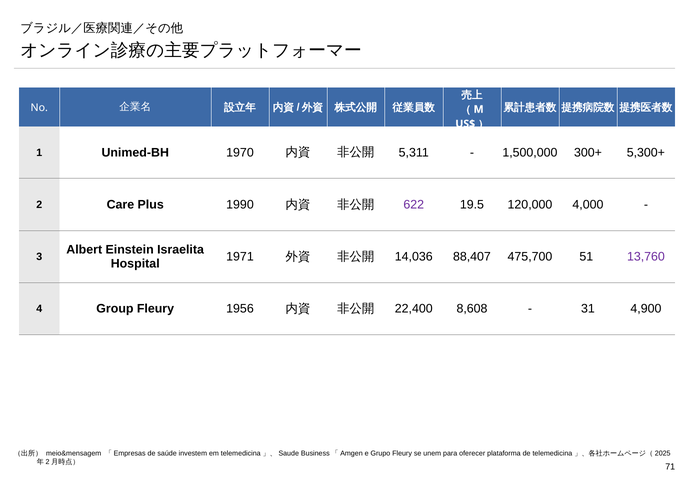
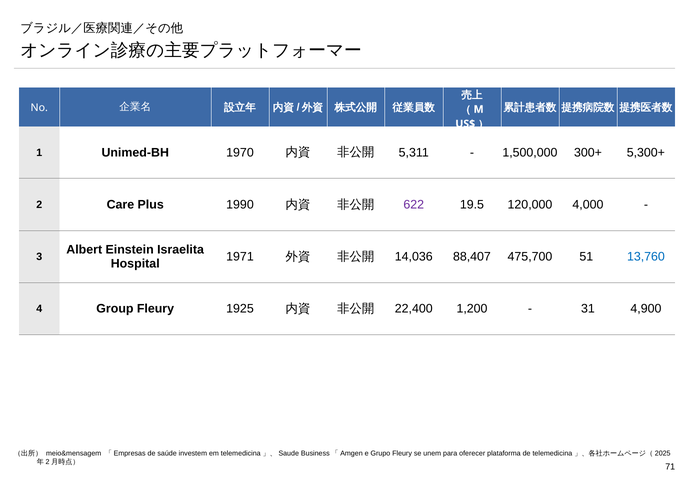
13,760 colour: purple -> blue
1956: 1956 -> 1925
8,608: 8,608 -> 1,200
